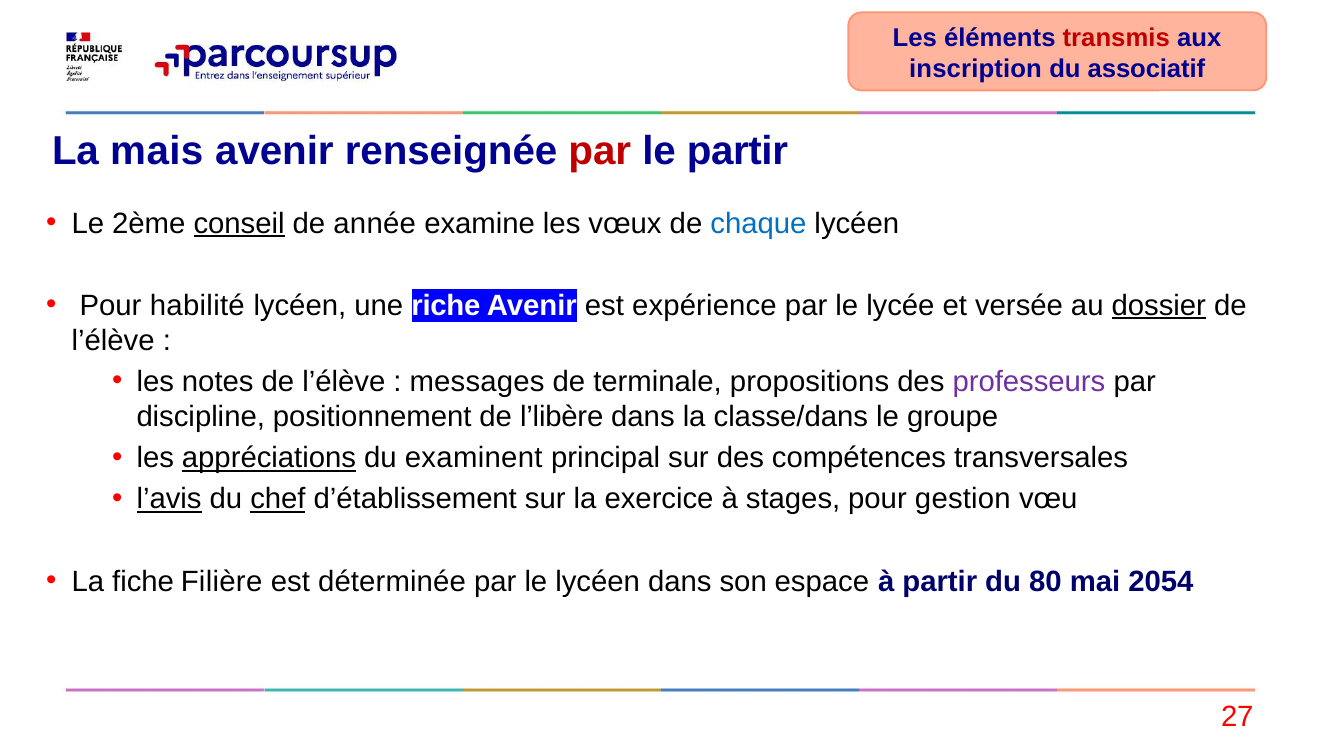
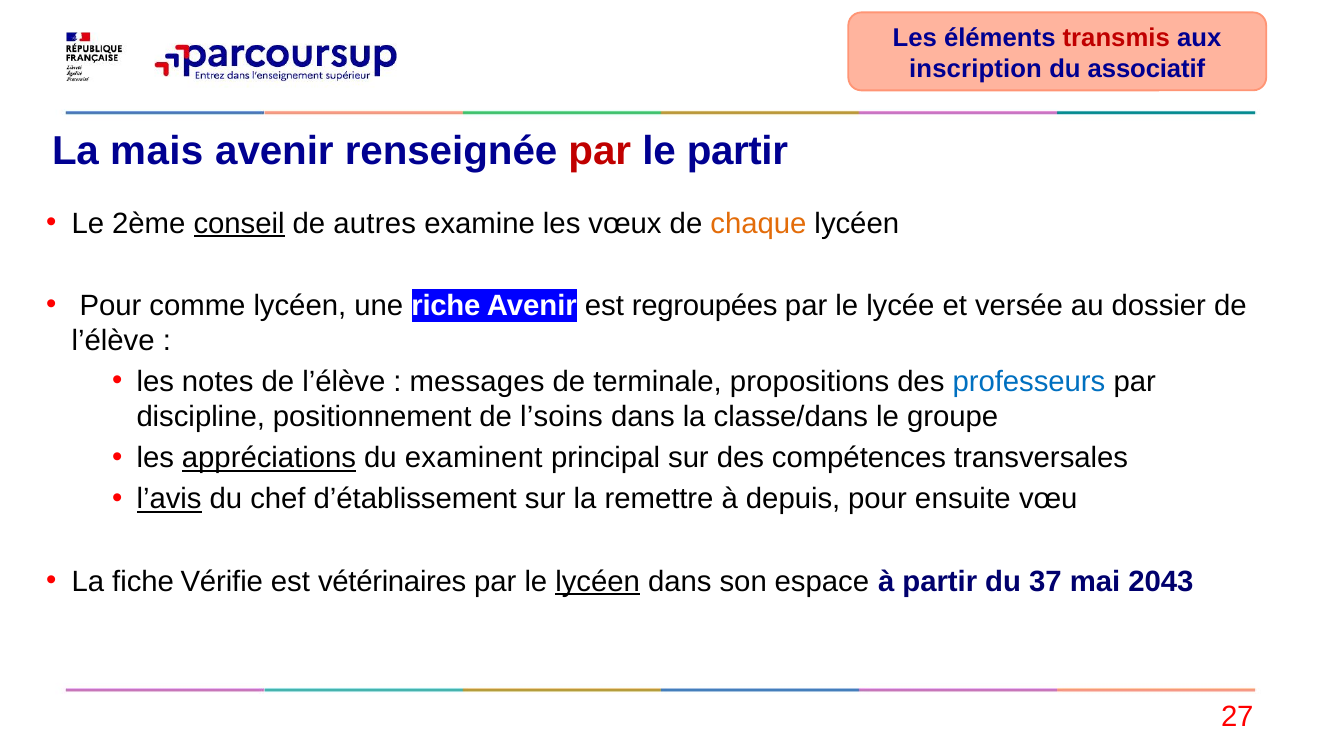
année: année -> autres
chaque colour: blue -> orange
habilité: habilité -> comme
expérience: expérience -> regroupées
dossier underline: present -> none
professeurs colour: purple -> blue
l’libère: l’libère -> l’soins
chef underline: present -> none
exercice: exercice -> remettre
stages: stages -> depuis
gestion: gestion -> ensuite
Filière: Filière -> Vérifie
déterminée: déterminée -> vétérinaires
lycéen at (598, 581) underline: none -> present
80: 80 -> 37
2054: 2054 -> 2043
